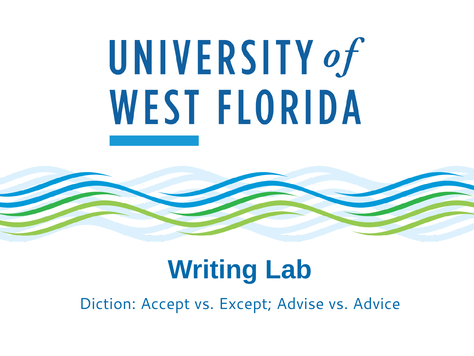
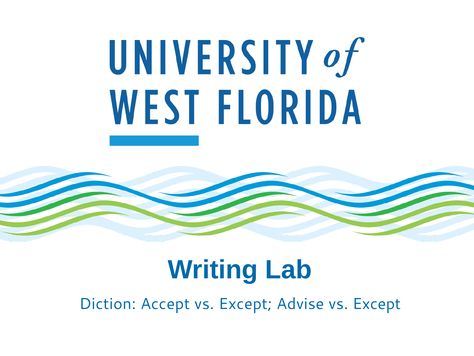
Advice at (377, 303): Advice -> Except
